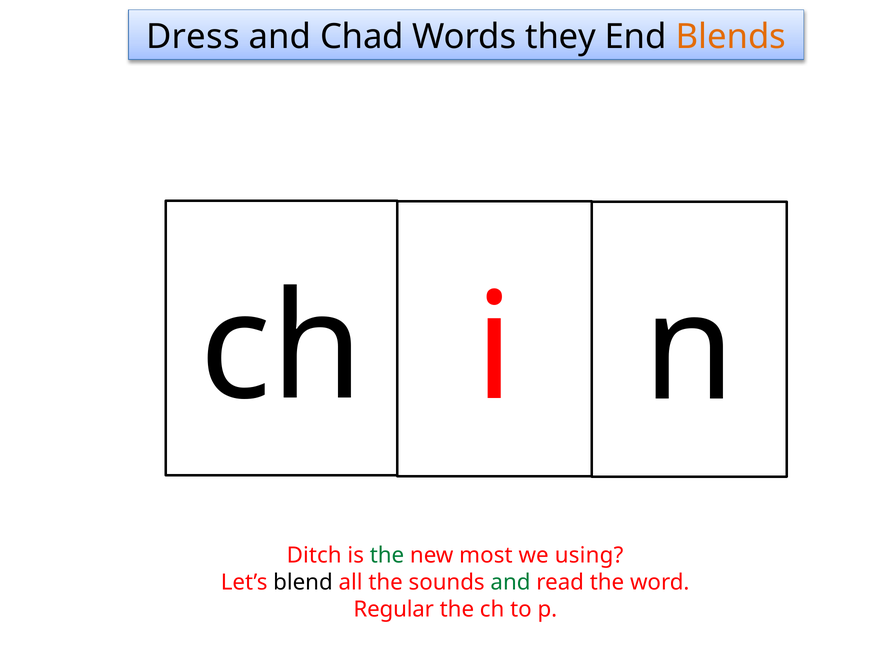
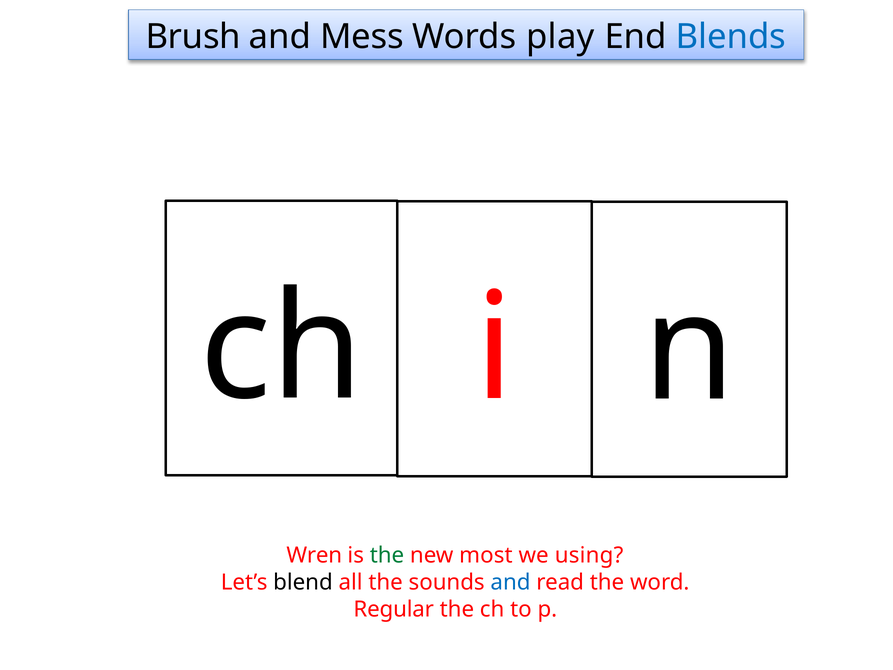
Dress: Dress -> Brush
Chad: Chad -> Mess
they: they -> play
Blends colour: orange -> blue
Ditch: Ditch -> Wren
and at (511, 582) colour: green -> blue
